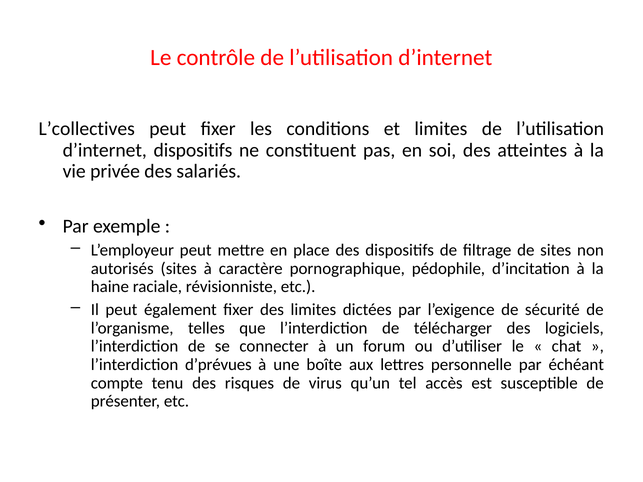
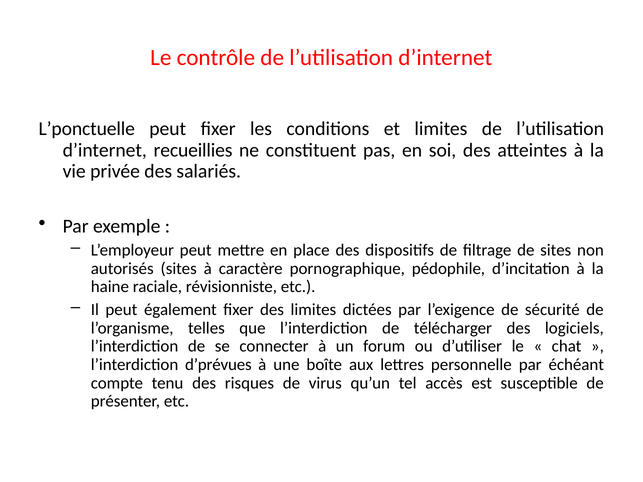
L’collectives: L’collectives -> L’ponctuelle
d’internet dispositifs: dispositifs -> recueillies
